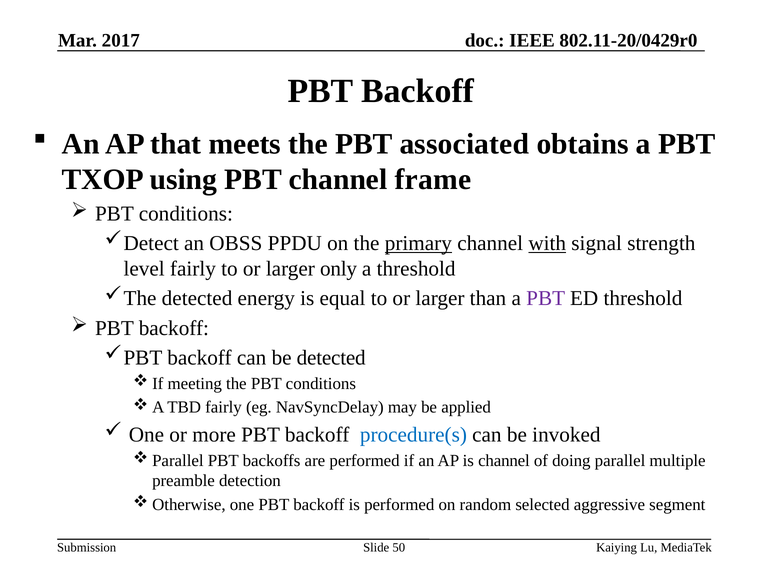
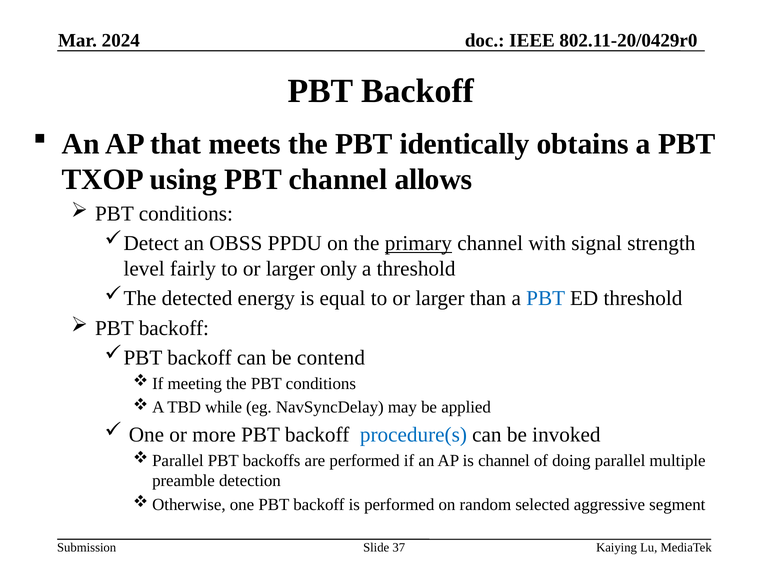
2017: 2017 -> 2024
associated: associated -> identically
frame: frame -> allows
with underline: present -> none
PBT at (546, 299) colour: purple -> blue
be detected: detected -> contend
TBD fairly: fairly -> while
50: 50 -> 37
